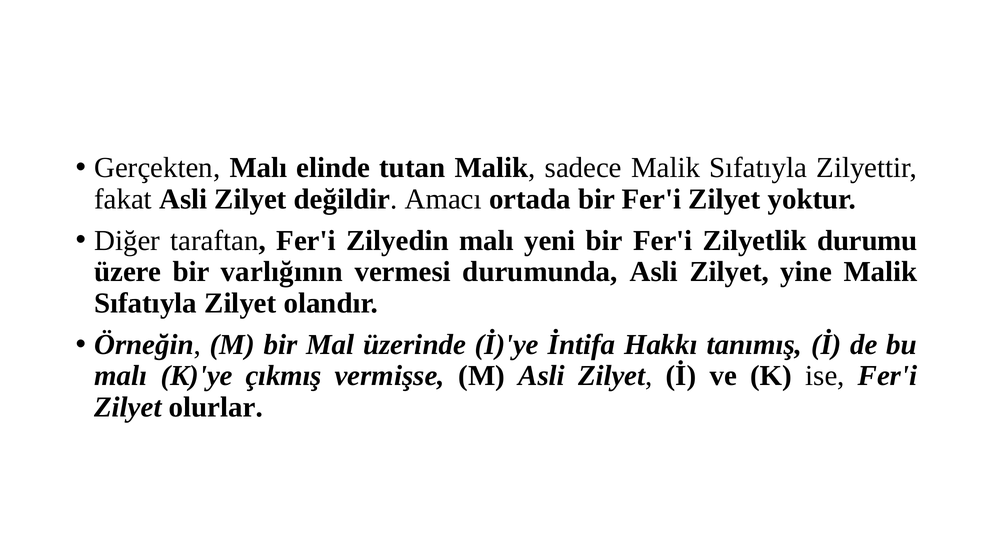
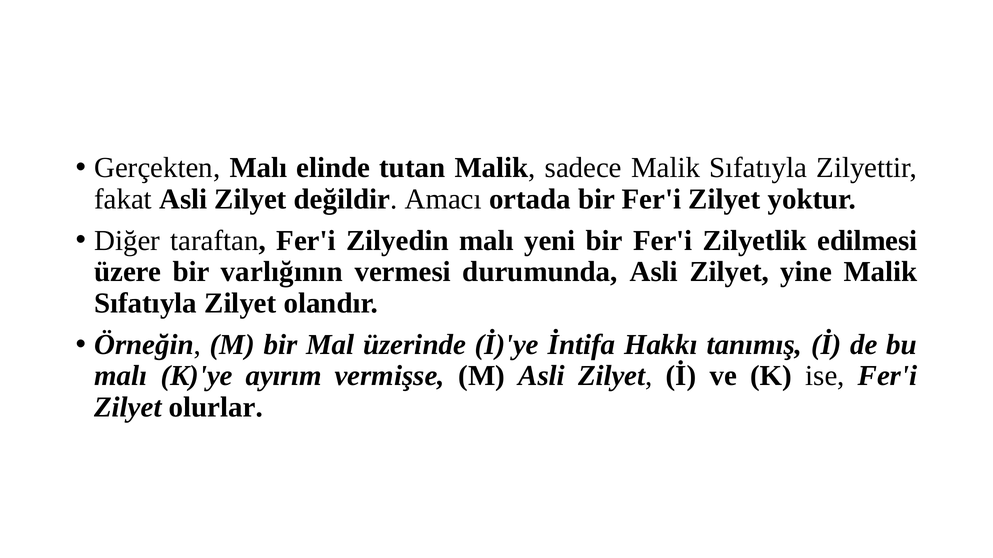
durumu: durumu -> edilmesi
çıkmış: çıkmış -> ayırım
